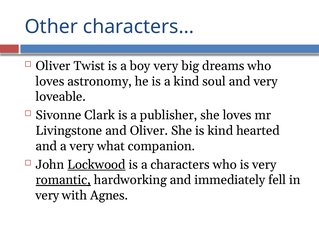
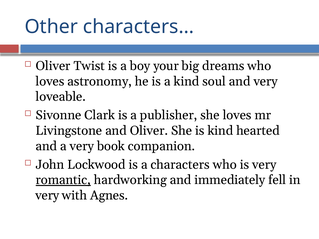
boy very: very -> your
what: what -> book
Lockwood underline: present -> none
